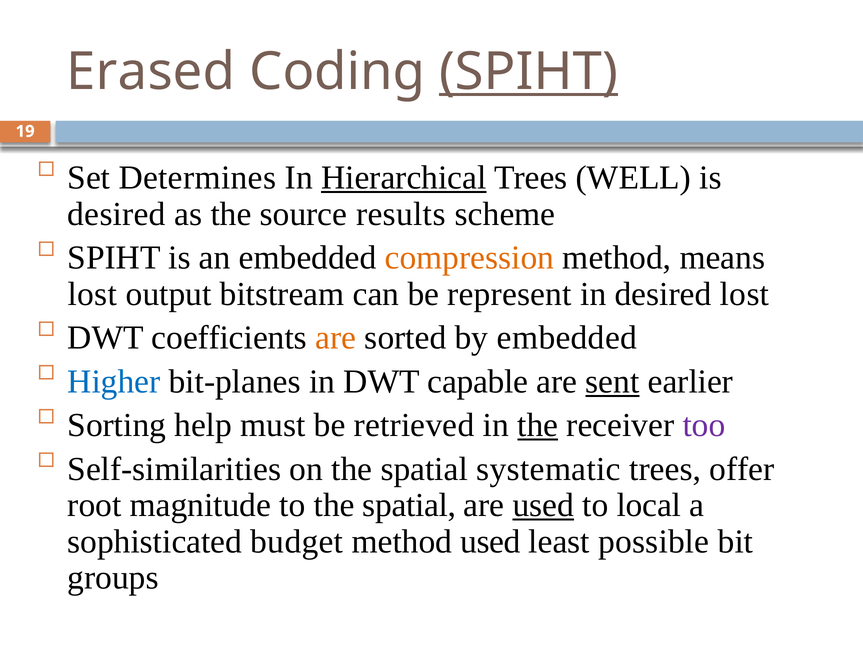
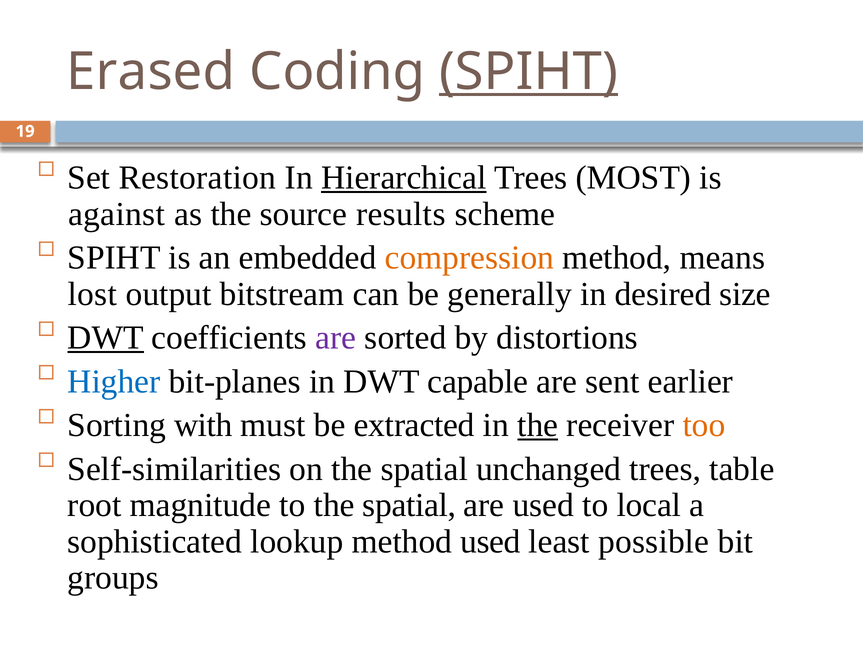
Determines: Determines -> Restoration
WELL: WELL -> MOST
desired at (117, 214): desired -> against
represent: represent -> generally
desired lost: lost -> size
DWT at (106, 338) underline: none -> present
are at (336, 338) colour: orange -> purple
by embedded: embedded -> distortions
sent underline: present -> none
help: help -> with
retrieved: retrieved -> extracted
too colour: purple -> orange
systematic: systematic -> unchanged
offer: offer -> table
used at (543, 505) underline: present -> none
budget: budget -> lookup
